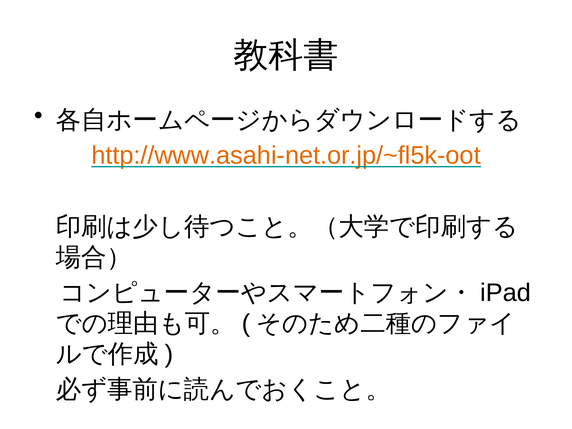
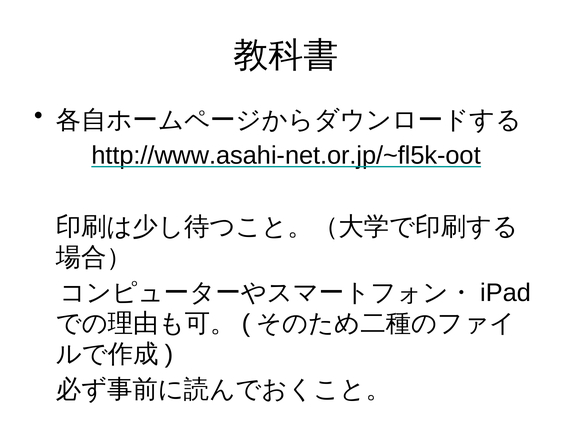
http://www.asahi-net.or.jp/~fl5k-oot colour: orange -> black
